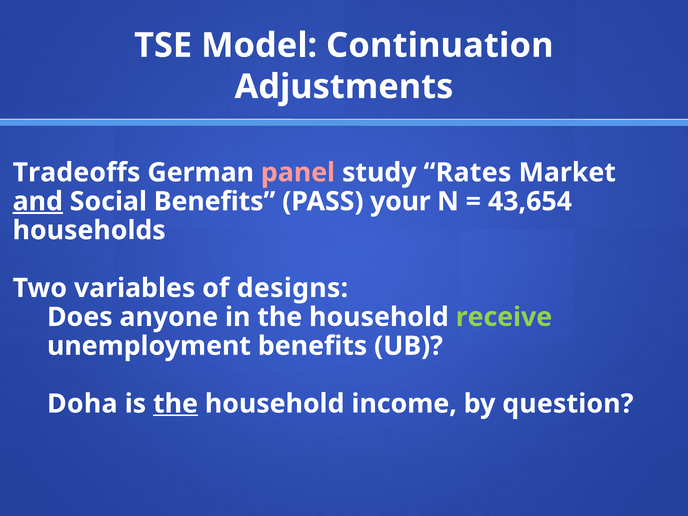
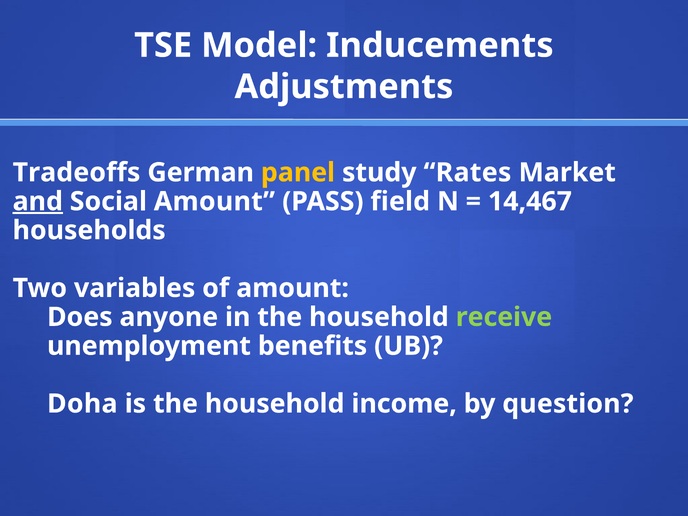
Continuation: Continuation -> Inducements
panel colour: pink -> yellow
Social Benefits: Benefits -> Amount
your: your -> field
43,654: 43,654 -> 14,467
of designs: designs -> amount
the at (176, 404) underline: present -> none
